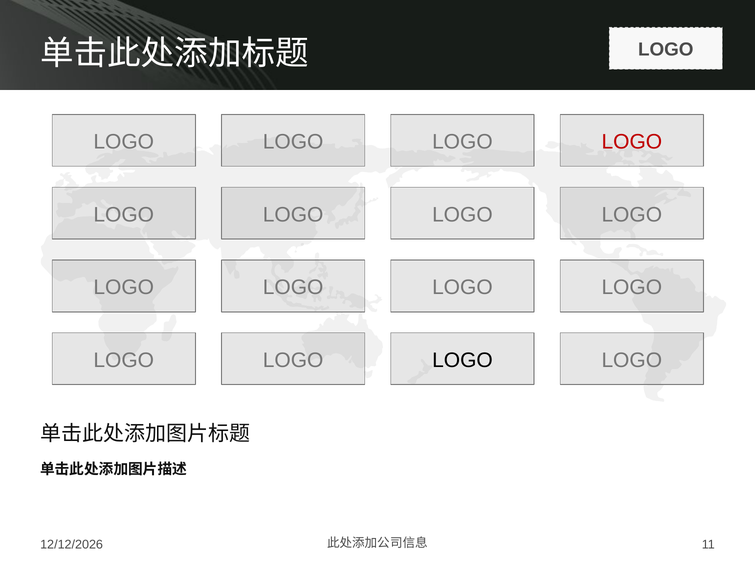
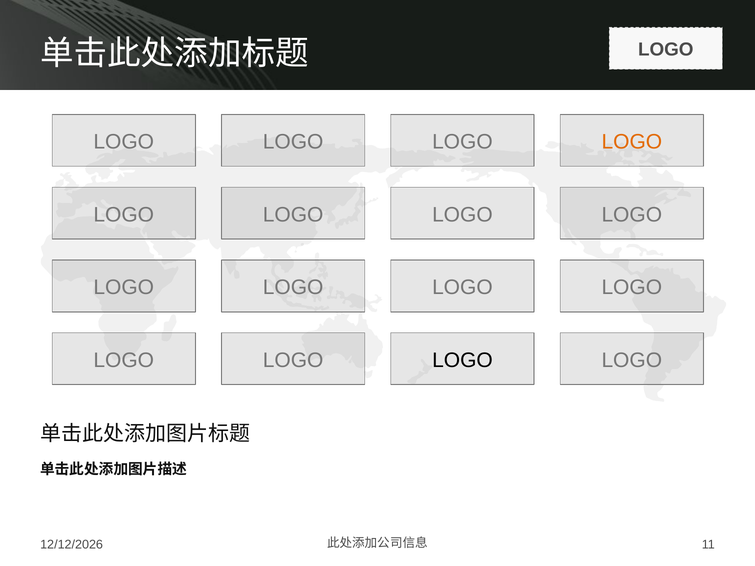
LOGO at (632, 142) colour: red -> orange
